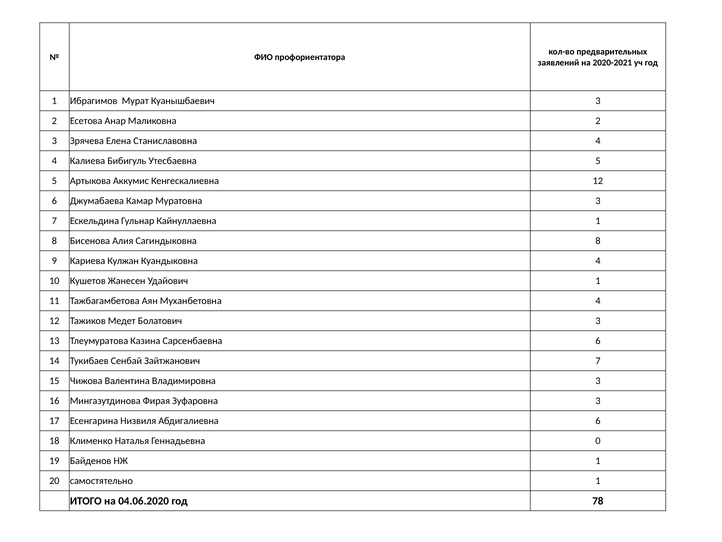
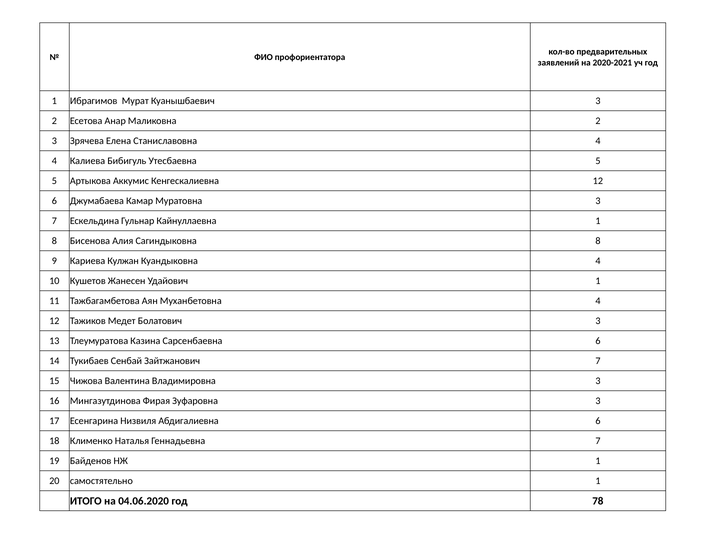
Геннадьевна 0: 0 -> 7
